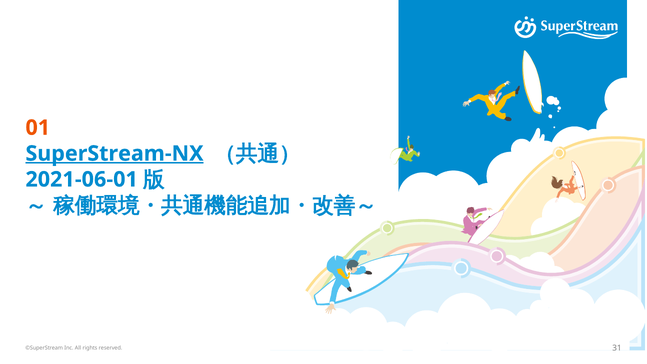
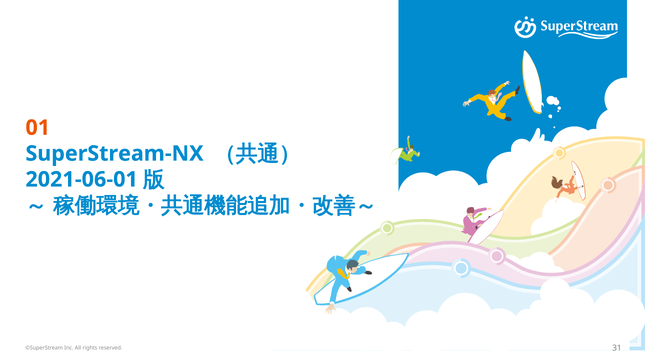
SuperStream-NX underline: present -> none
